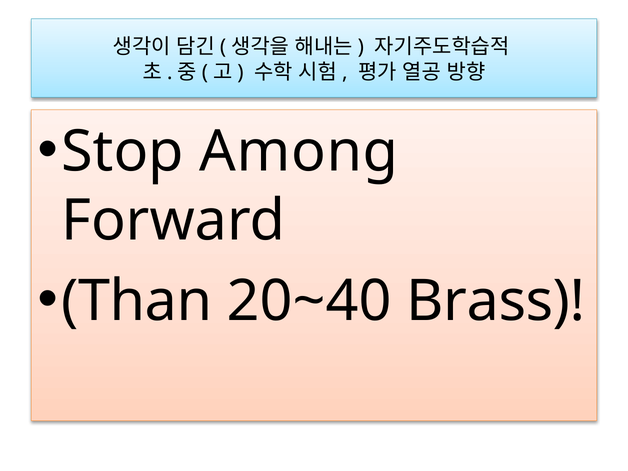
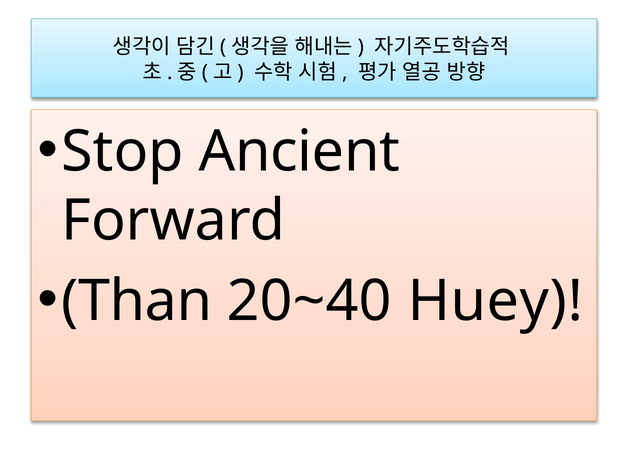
Among: Among -> Ancient
Brass: Brass -> Huey
